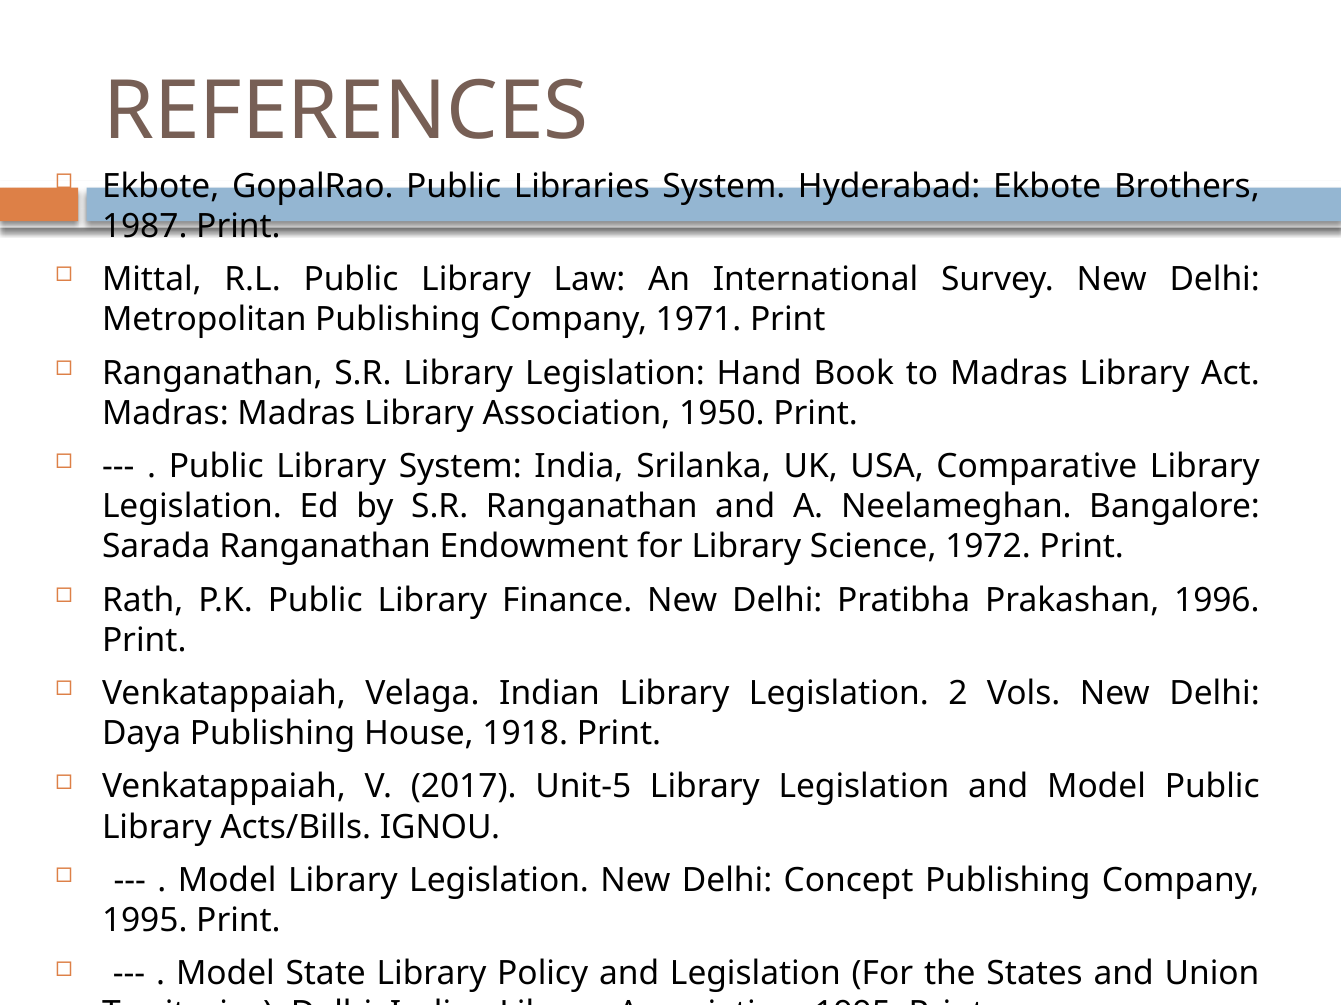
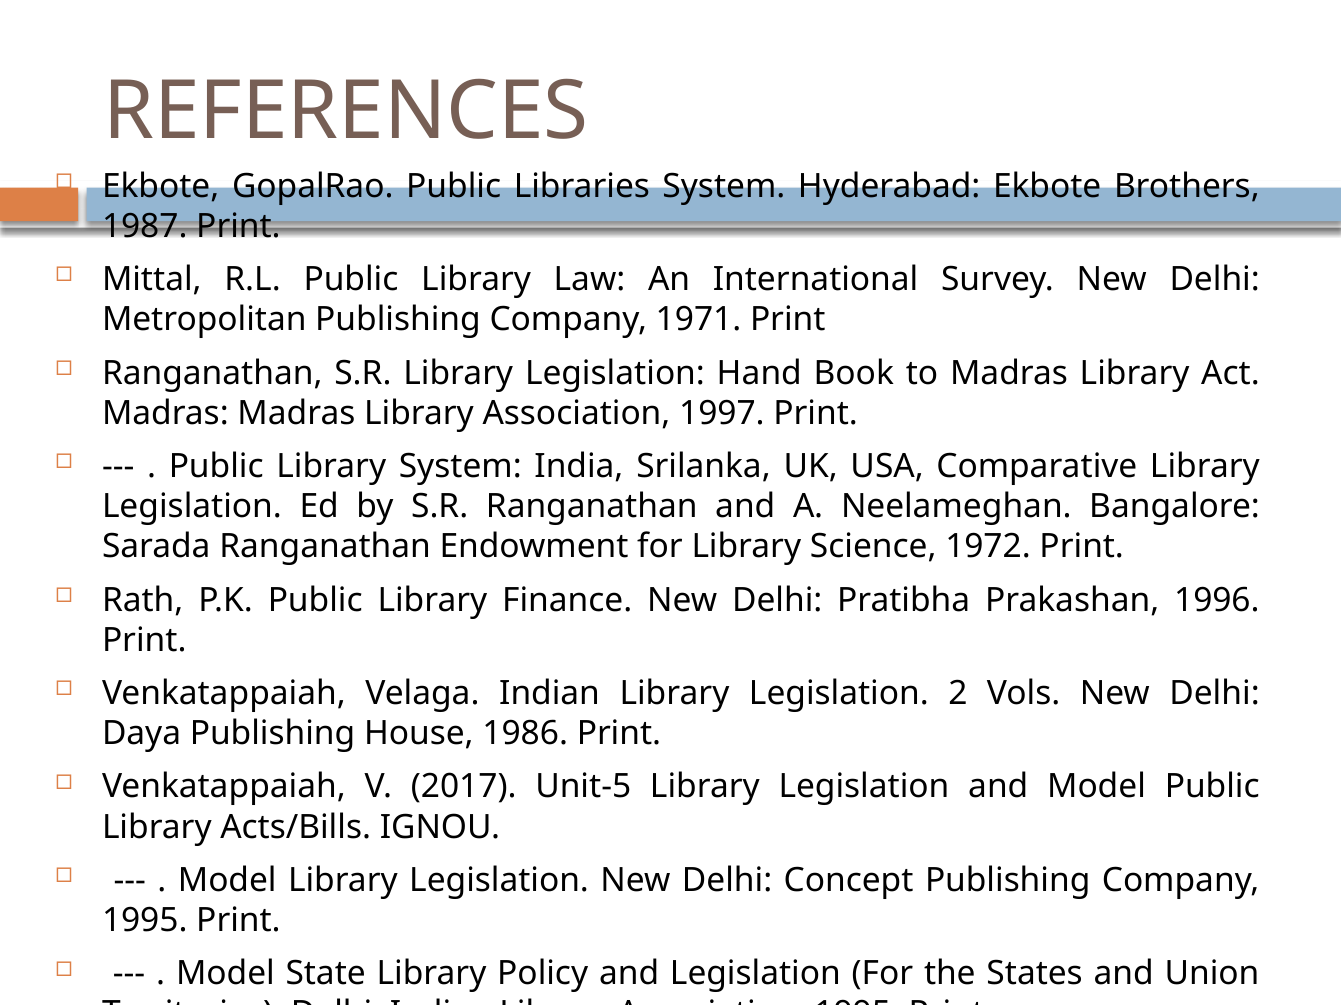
1950: 1950 -> 1997
1918: 1918 -> 1986
